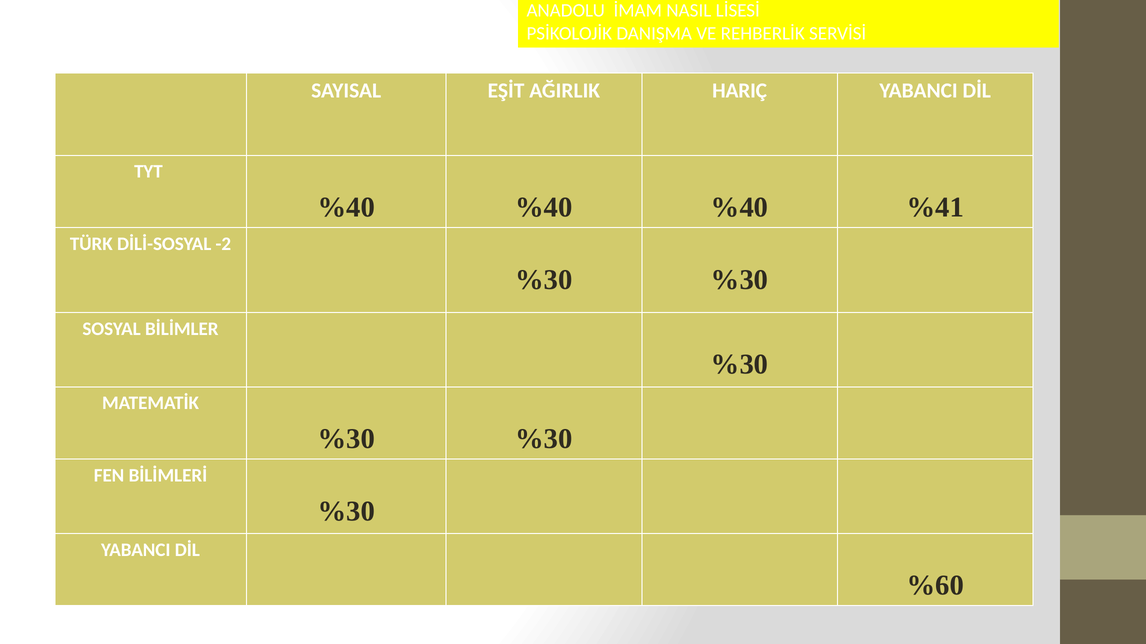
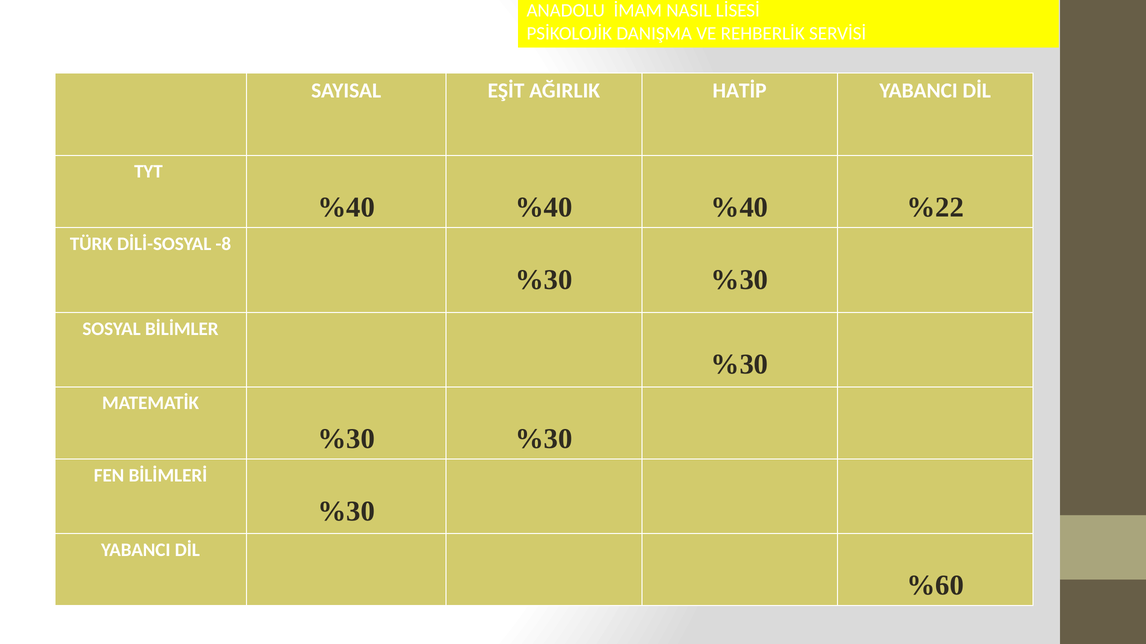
HARIÇ: HARIÇ -> HATİP
%41: %41 -> %22
-2: -2 -> -8
